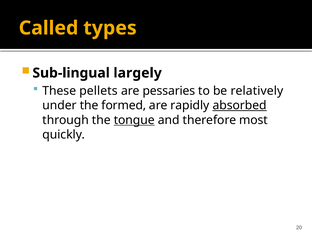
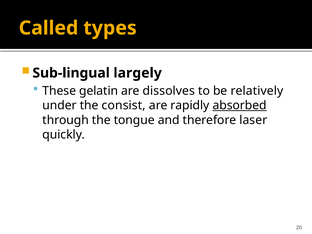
pellets: pellets -> gelatin
pessaries: pessaries -> dissolves
formed: formed -> consist
tongue underline: present -> none
most: most -> laser
